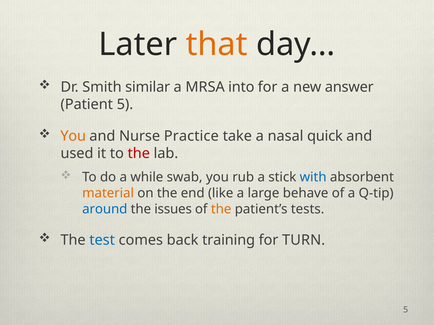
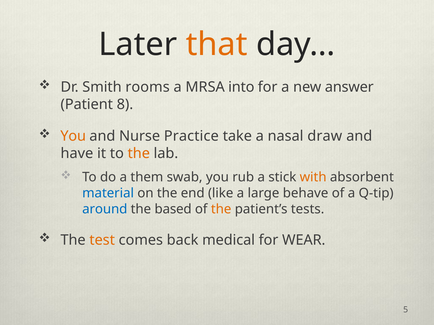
similar: similar -> rooms
Patient 5: 5 -> 8
quick: quick -> draw
used: used -> have
the at (139, 154) colour: red -> orange
while: while -> them
with colour: blue -> orange
material colour: orange -> blue
issues: issues -> based
test colour: blue -> orange
training: training -> medical
TURN: TURN -> WEAR
